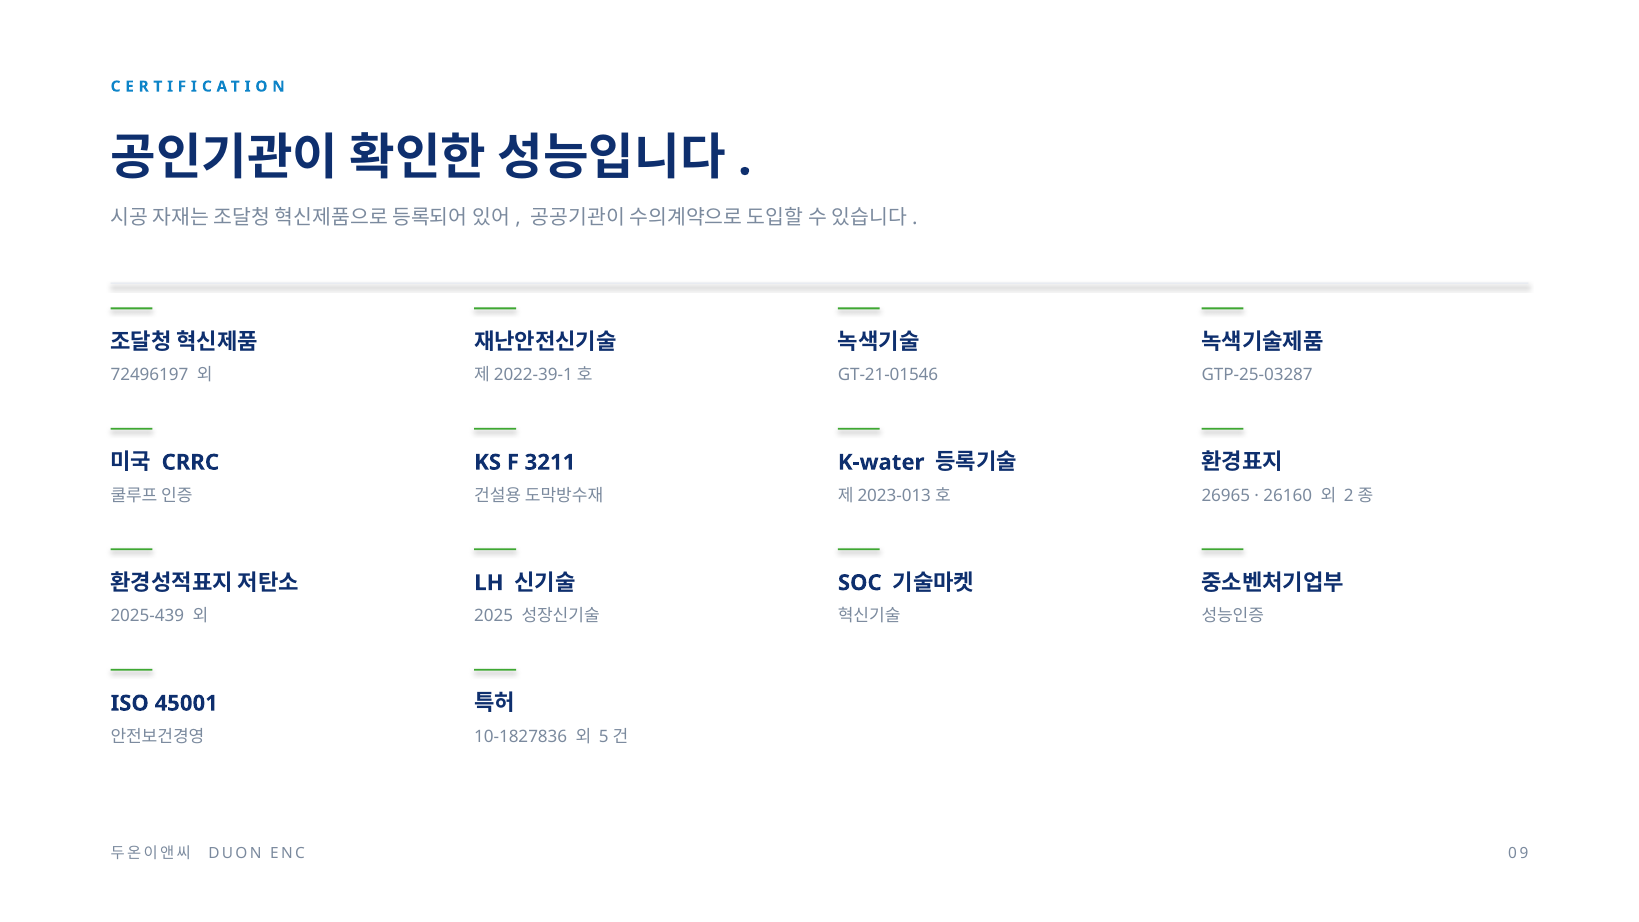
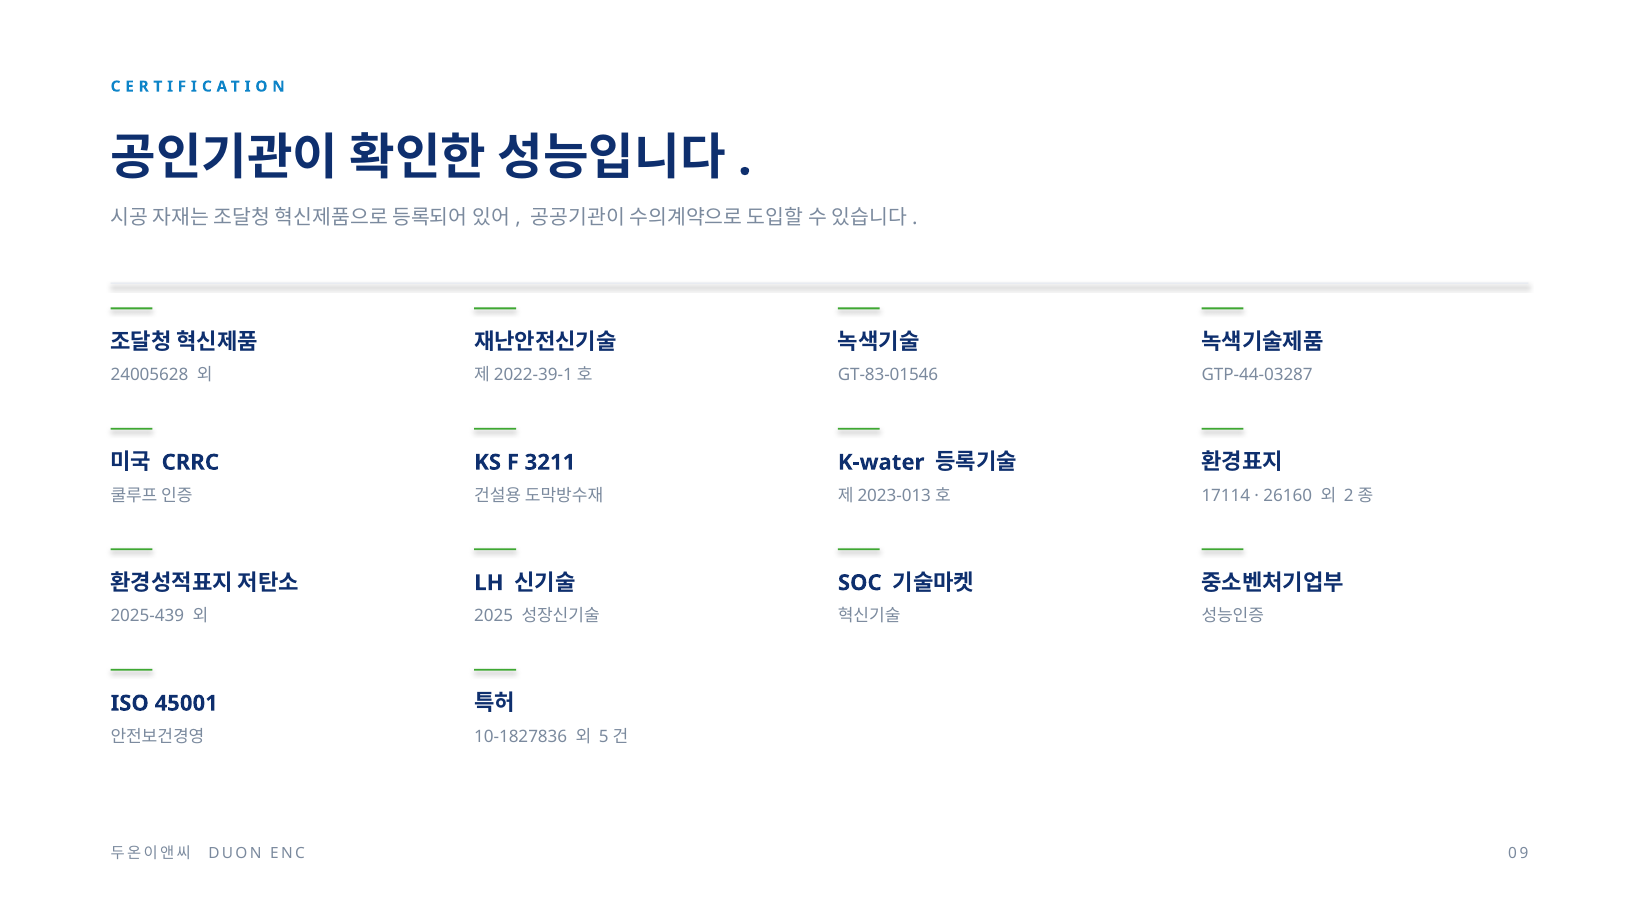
72496197: 72496197 -> 24005628
GT-21-01546: GT-21-01546 -> GT-83-01546
GTP-25-03287: GTP-25-03287 -> GTP-44-03287
26965: 26965 -> 17114
